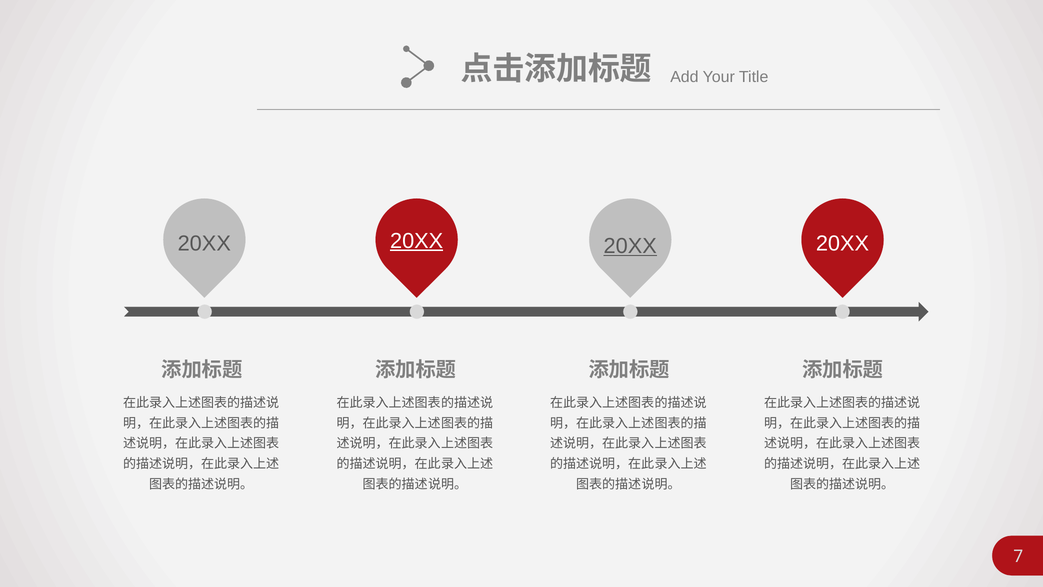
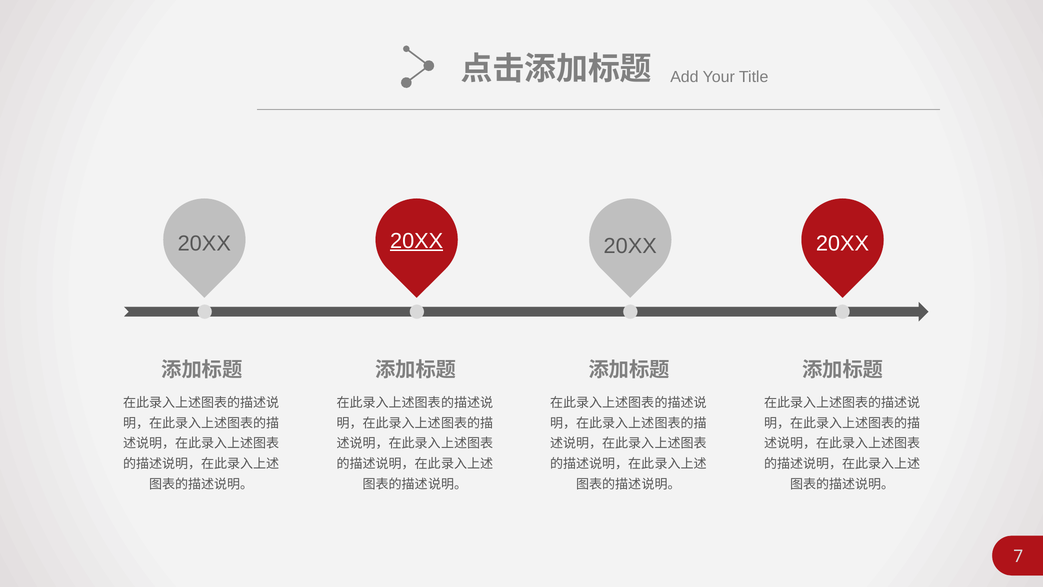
20XX at (630, 246) underline: present -> none
